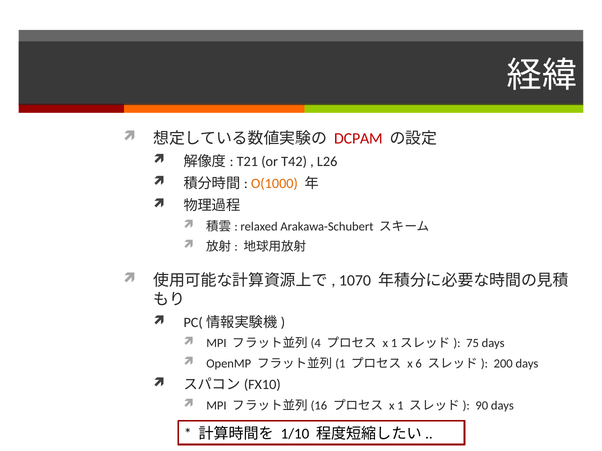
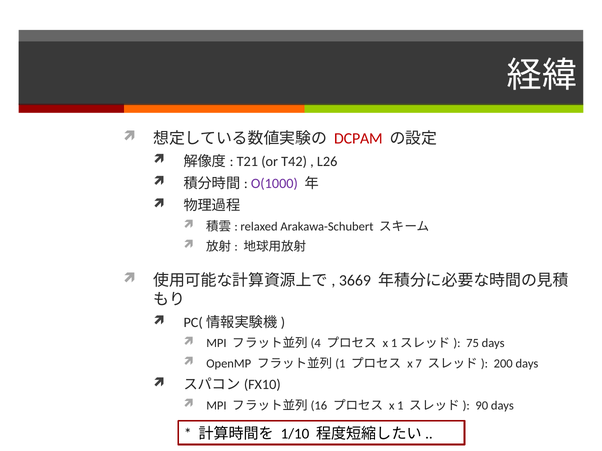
O(1000 colour: orange -> purple
1070: 1070 -> 3669
6: 6 -> 7
